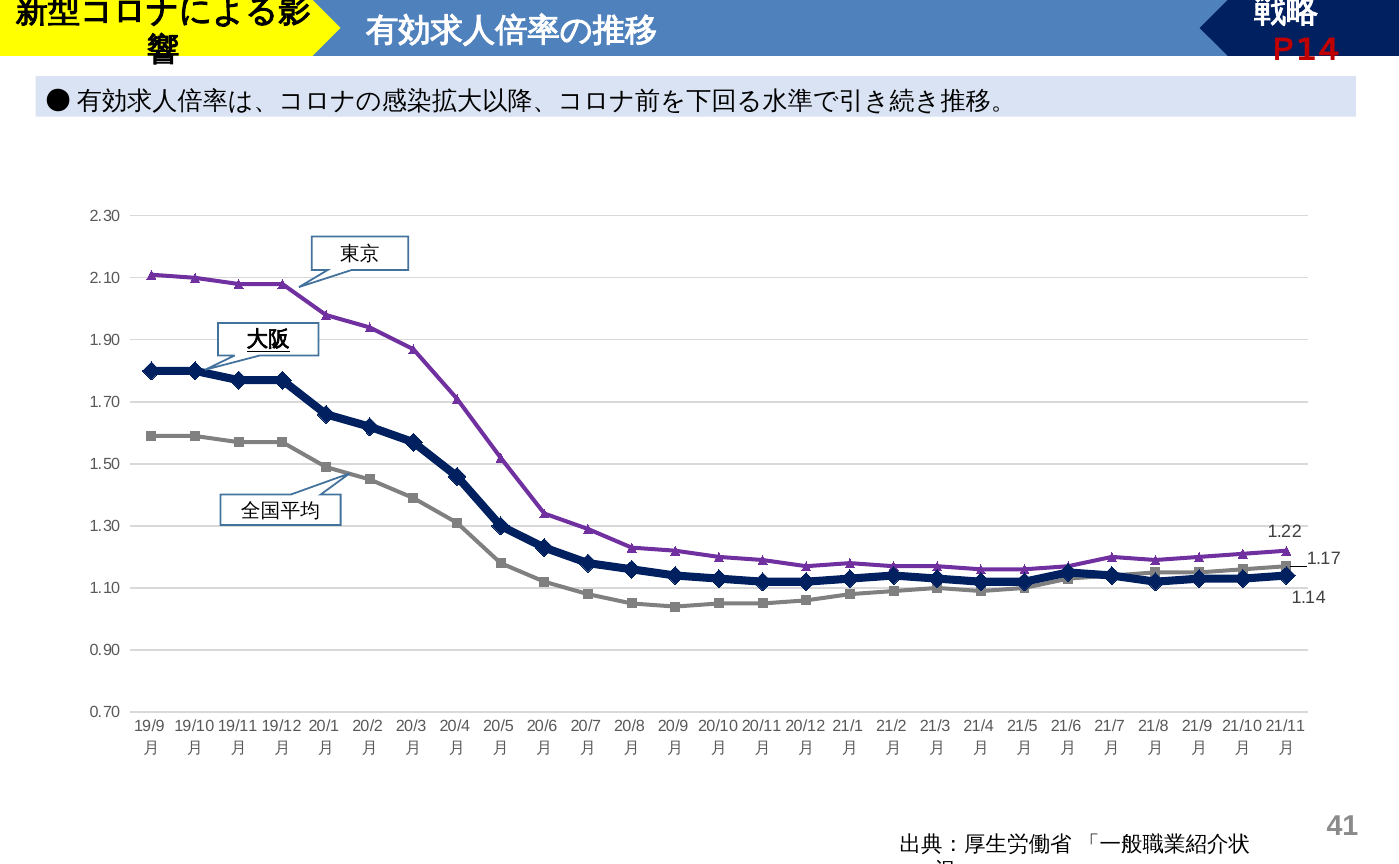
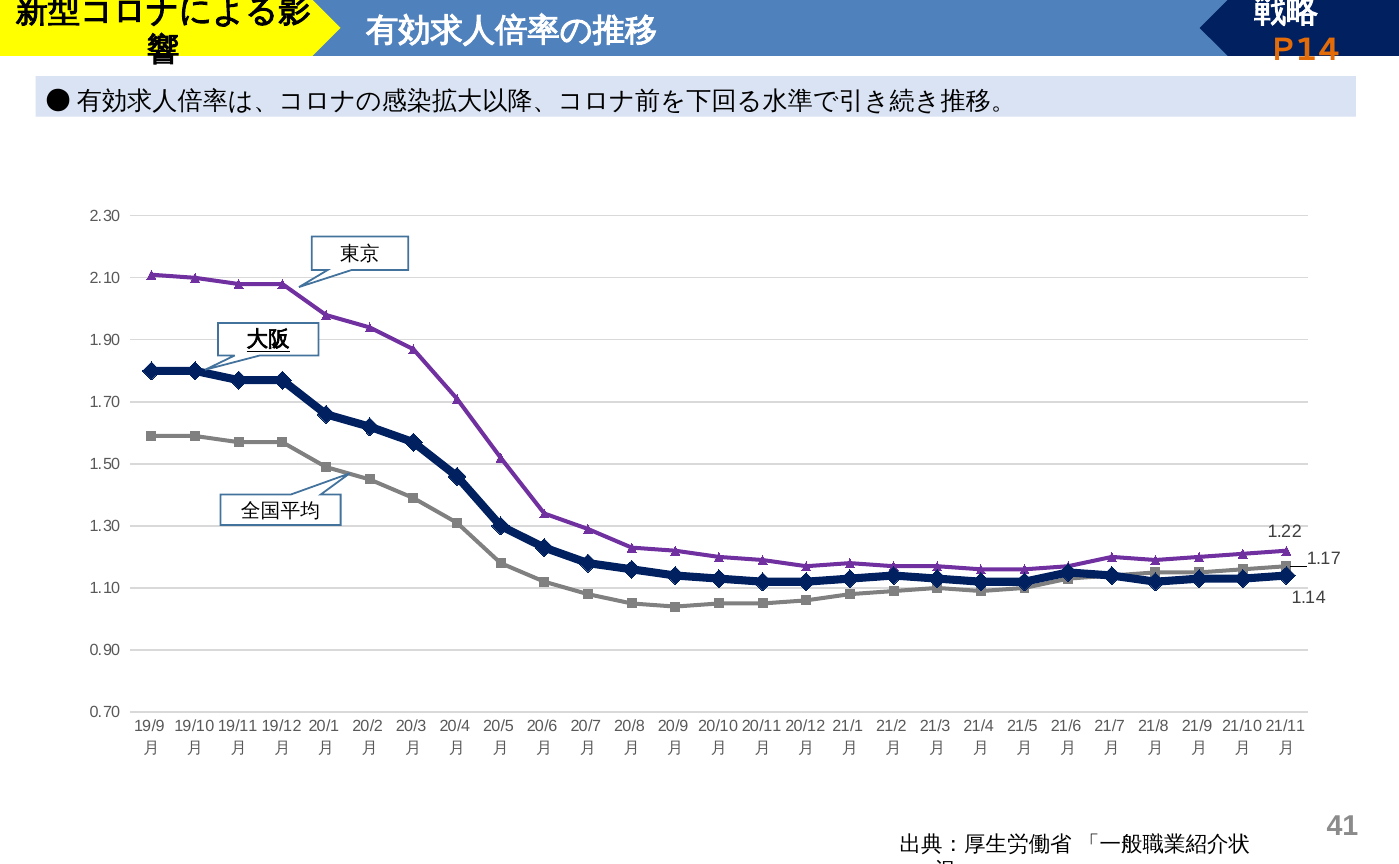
P14 colour: red -> orange
